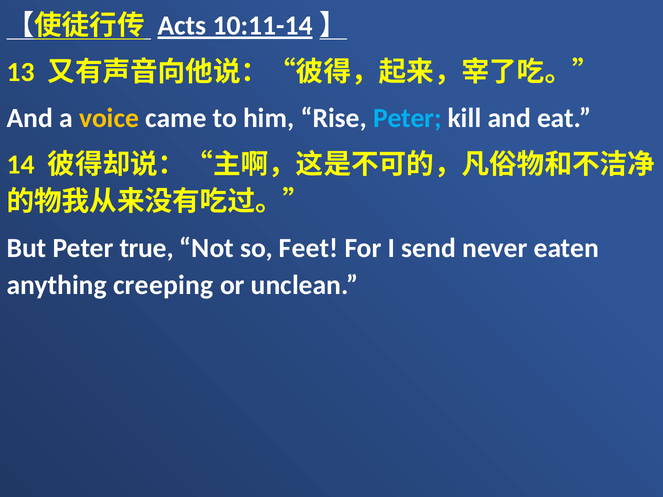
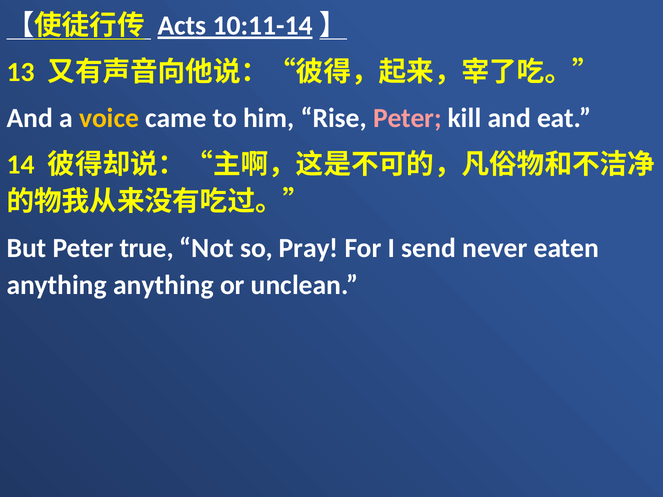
Peter at (407, 118) colour: light blue -> pink
Feet: Feet -> Pray
anything creeping: creeping -> anything
